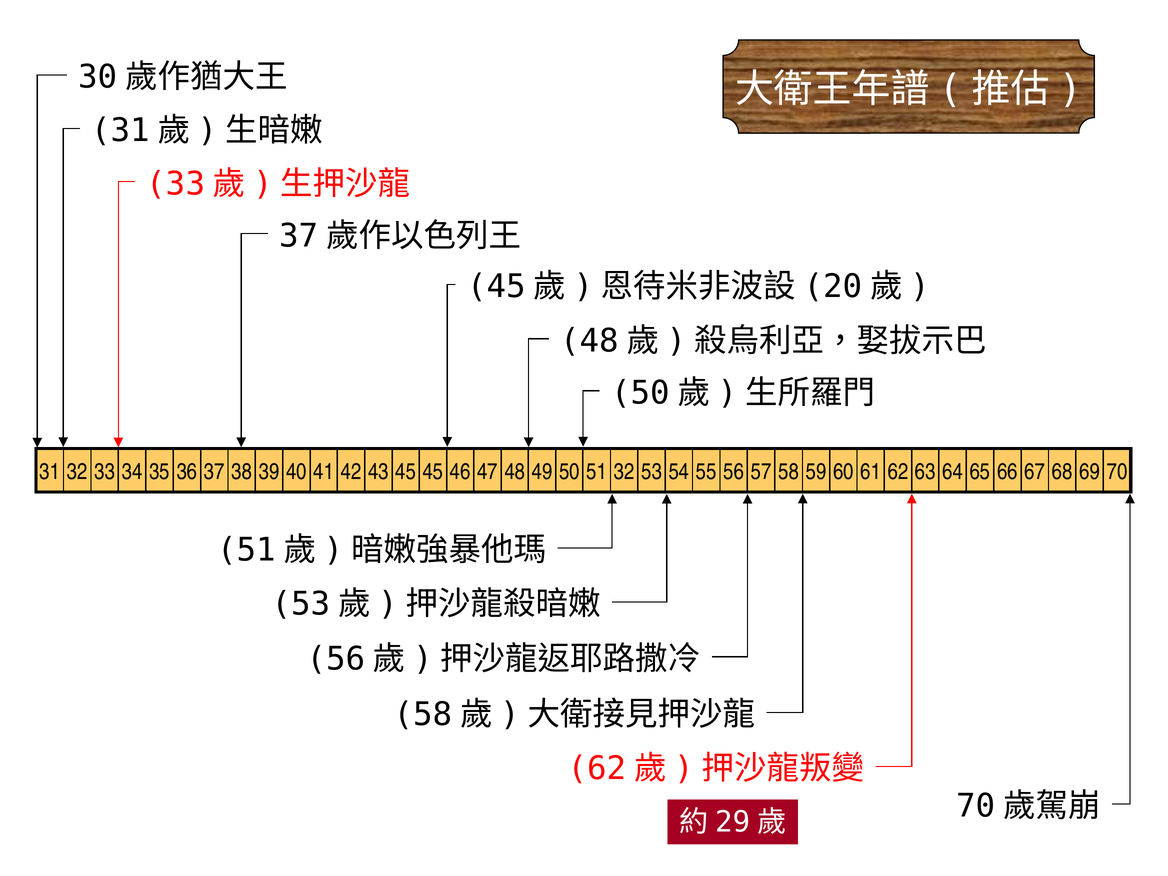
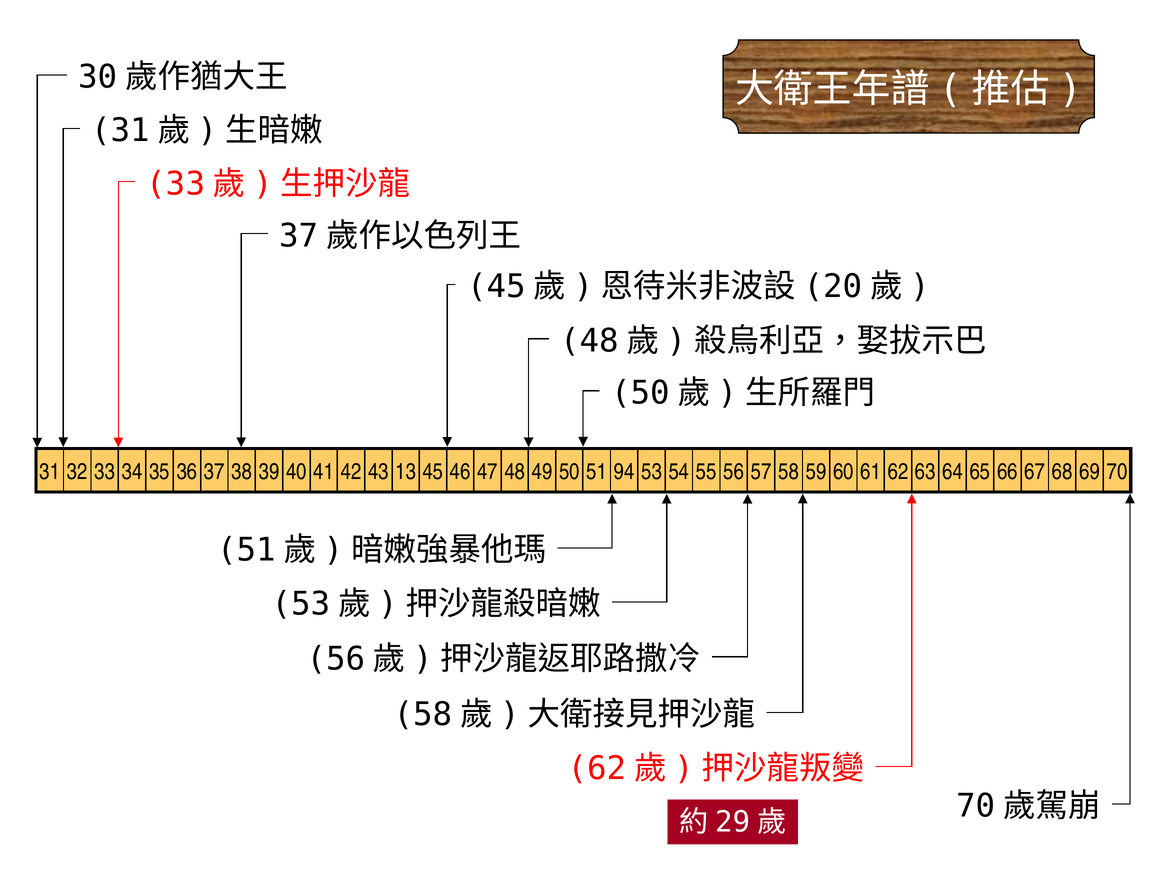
43 45: 45 -> 13
51 32: 32 -> 94
